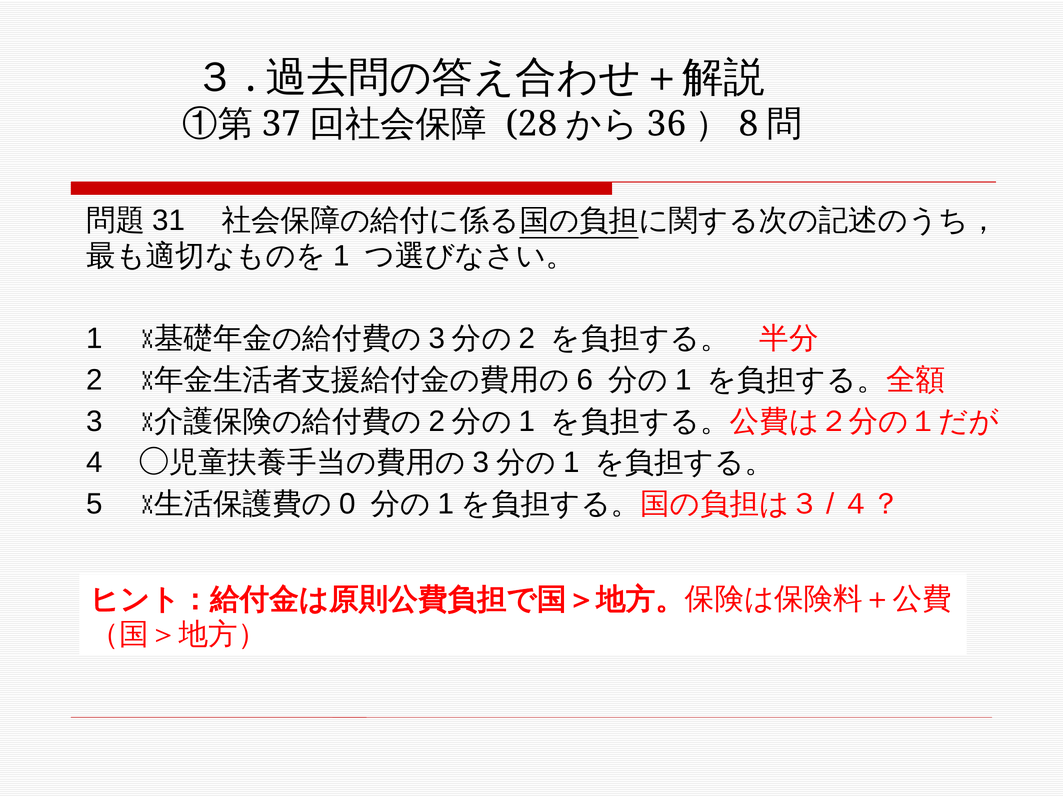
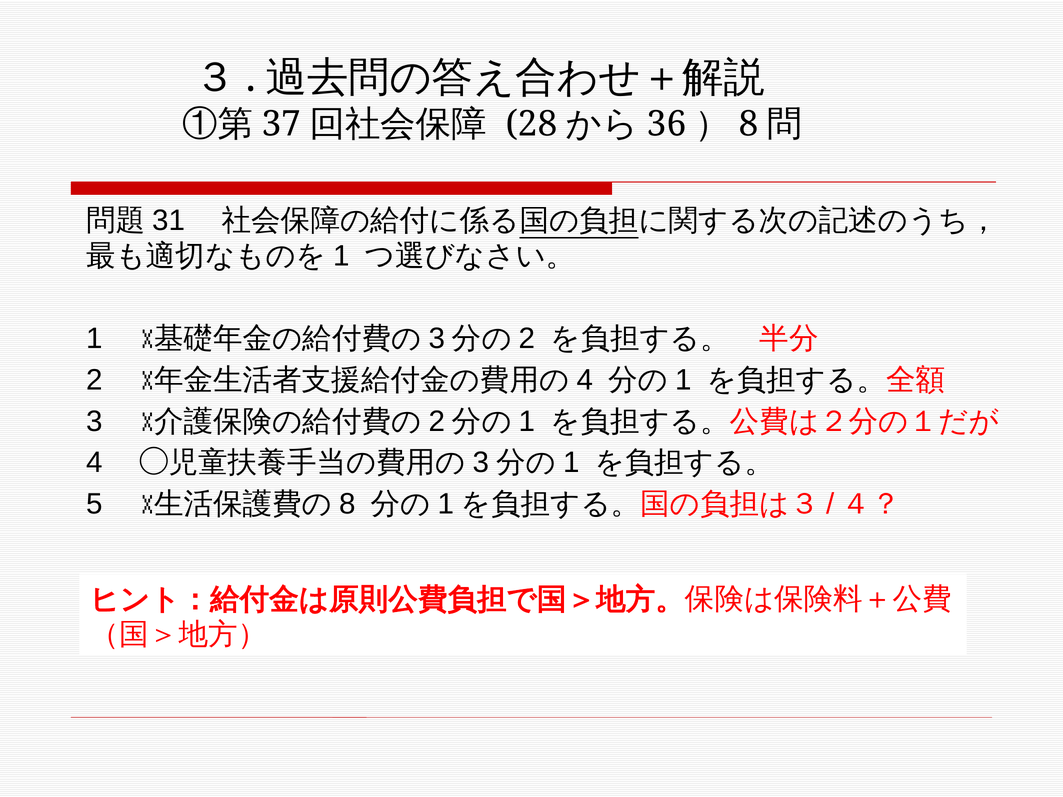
6 at (585, 380): 6 -> 4
0 at (347, 504): 0 -> 8
